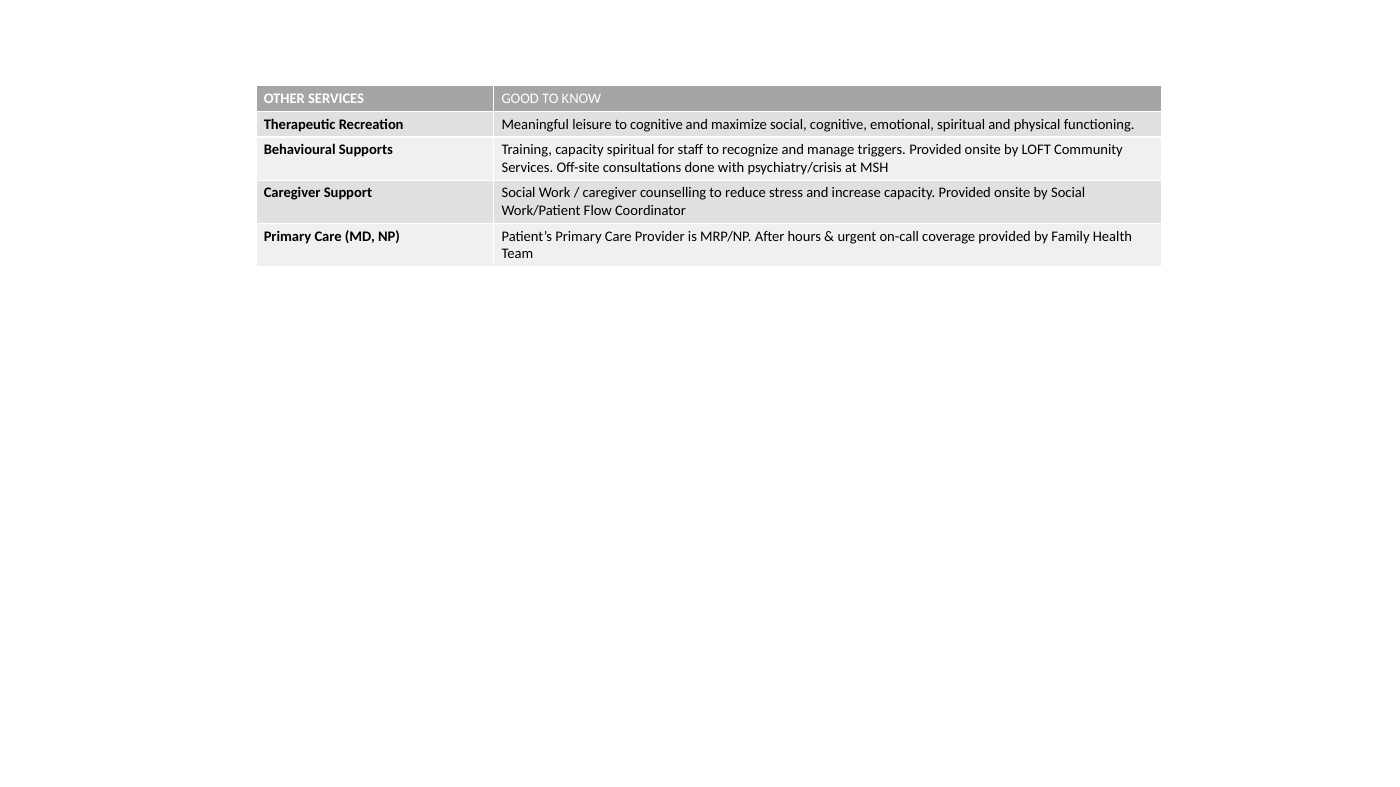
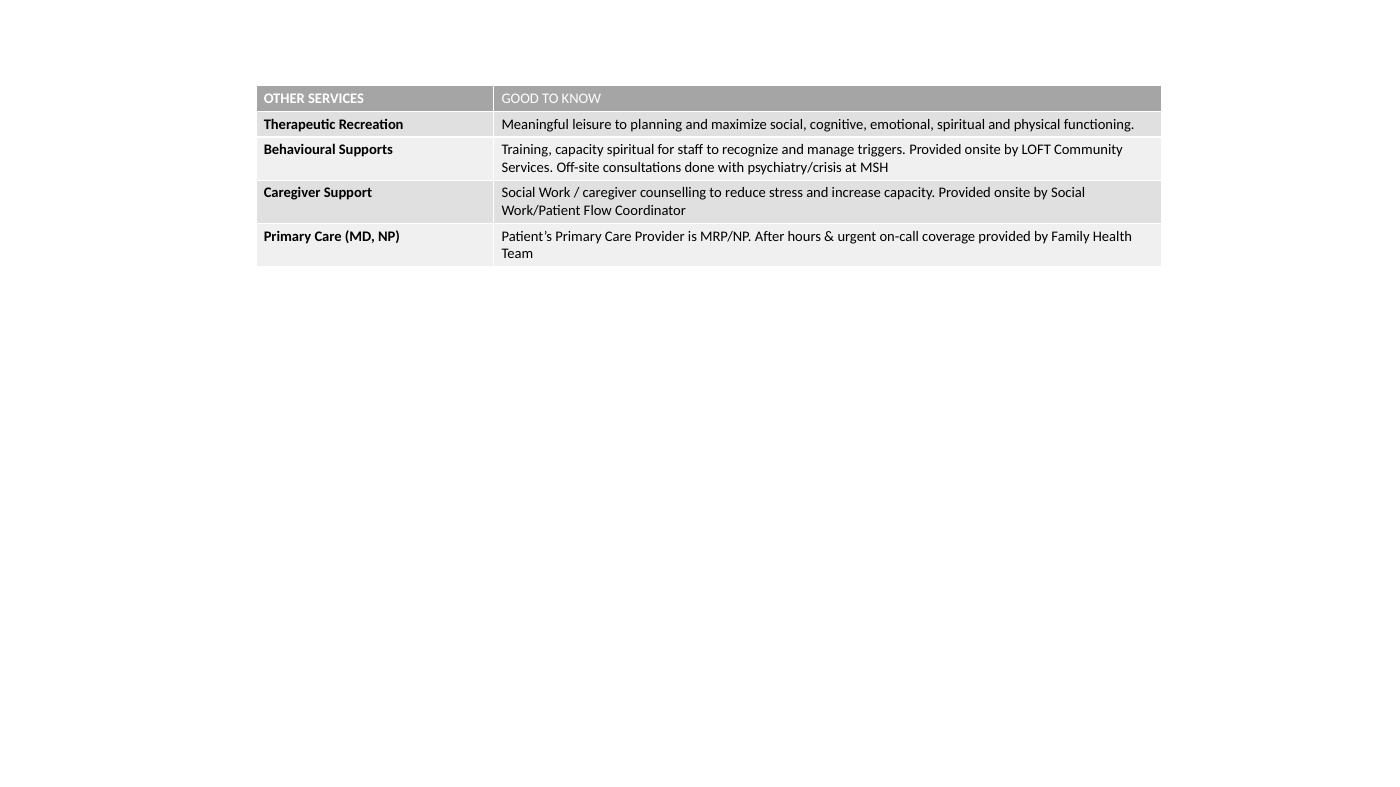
to cognitive: cognitive -> planning
